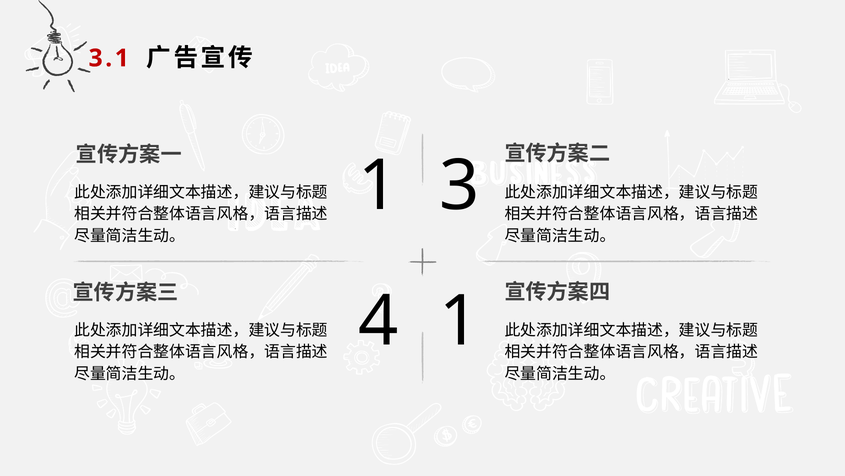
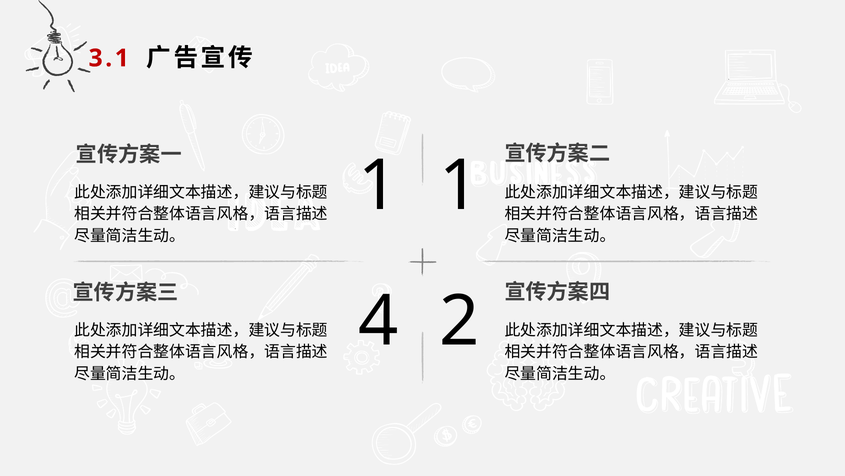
1 3: 3 -> 1
4 1: 1 -> 2
